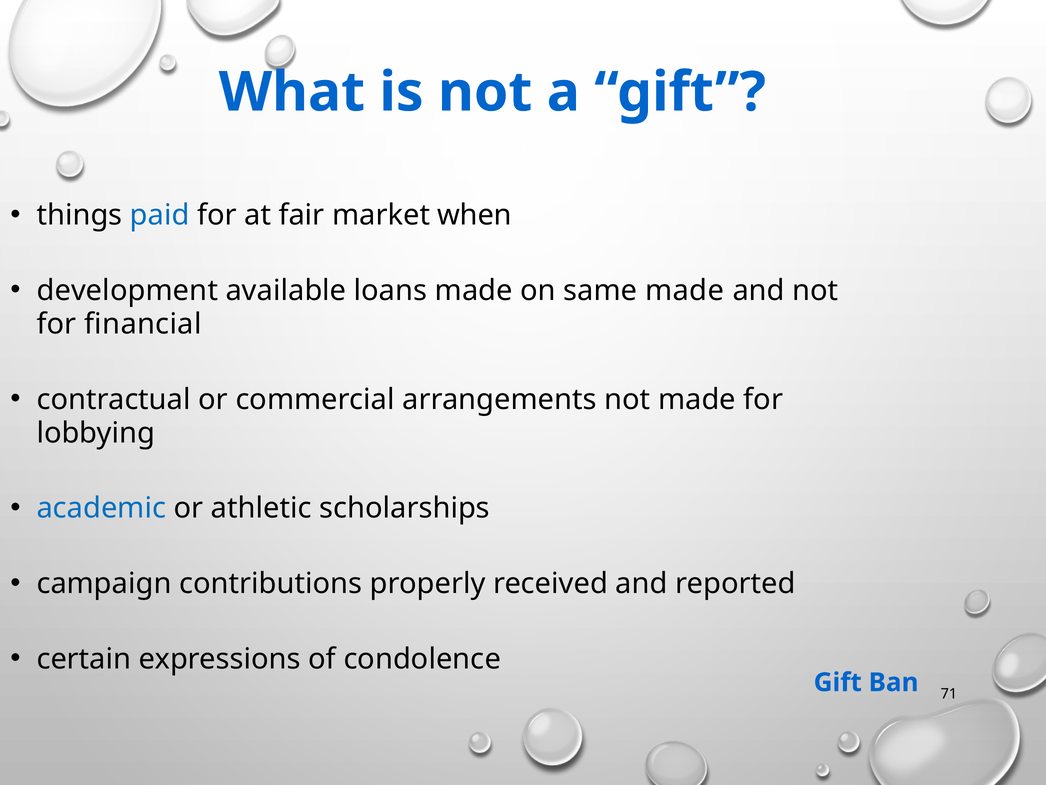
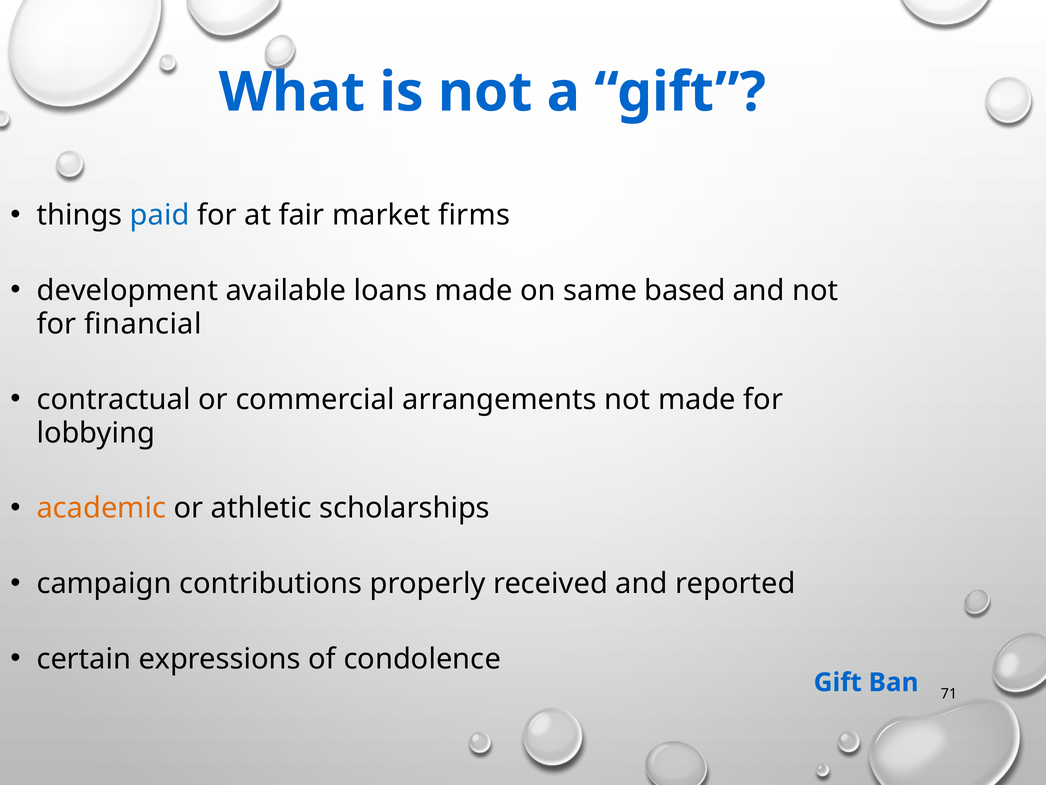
when: when -> firms
same made: made -> based
academic colour: blue -> orange
